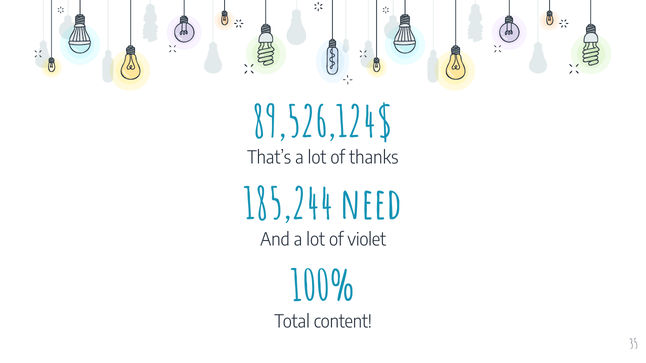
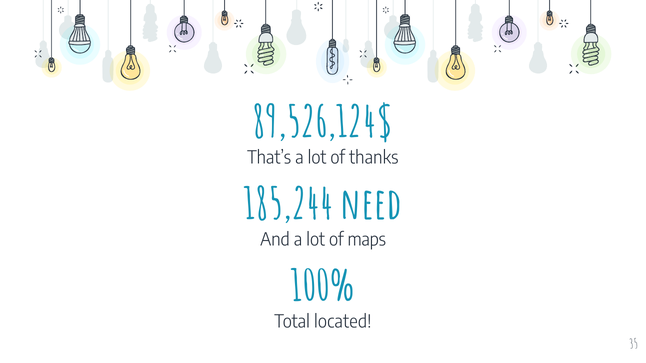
violet: violet -> maps
content: content -> located
